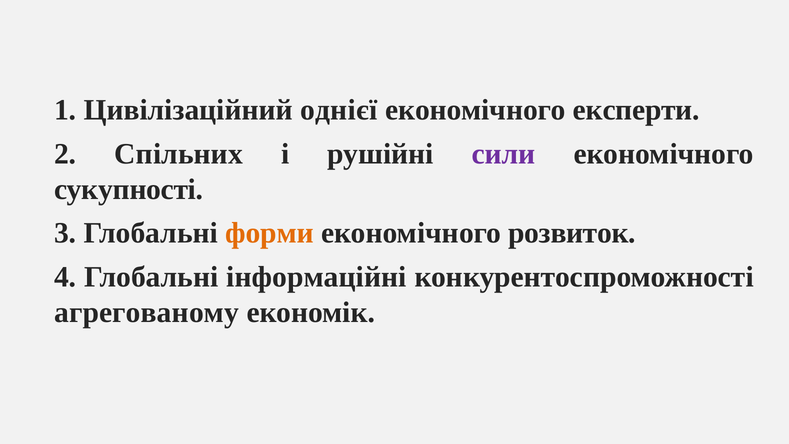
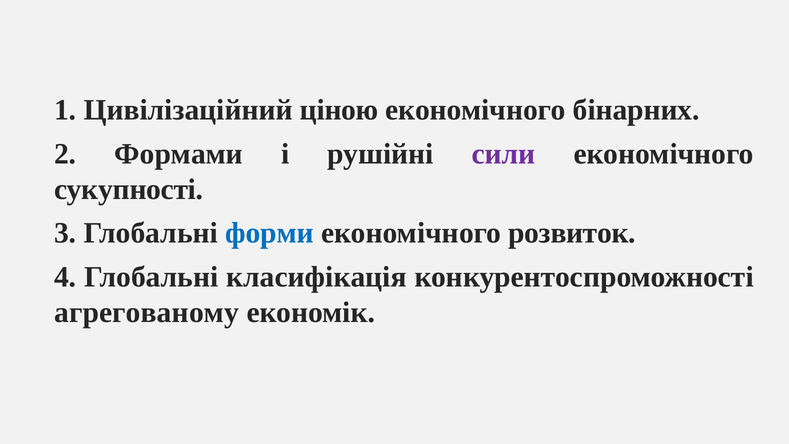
однієї: однієї -> ціною
експерти: експерти -> бінарних
Спільних: Спільних -> Формами
форми colour: orange -> blue
інформаційні: інформаційні -> класифікація
